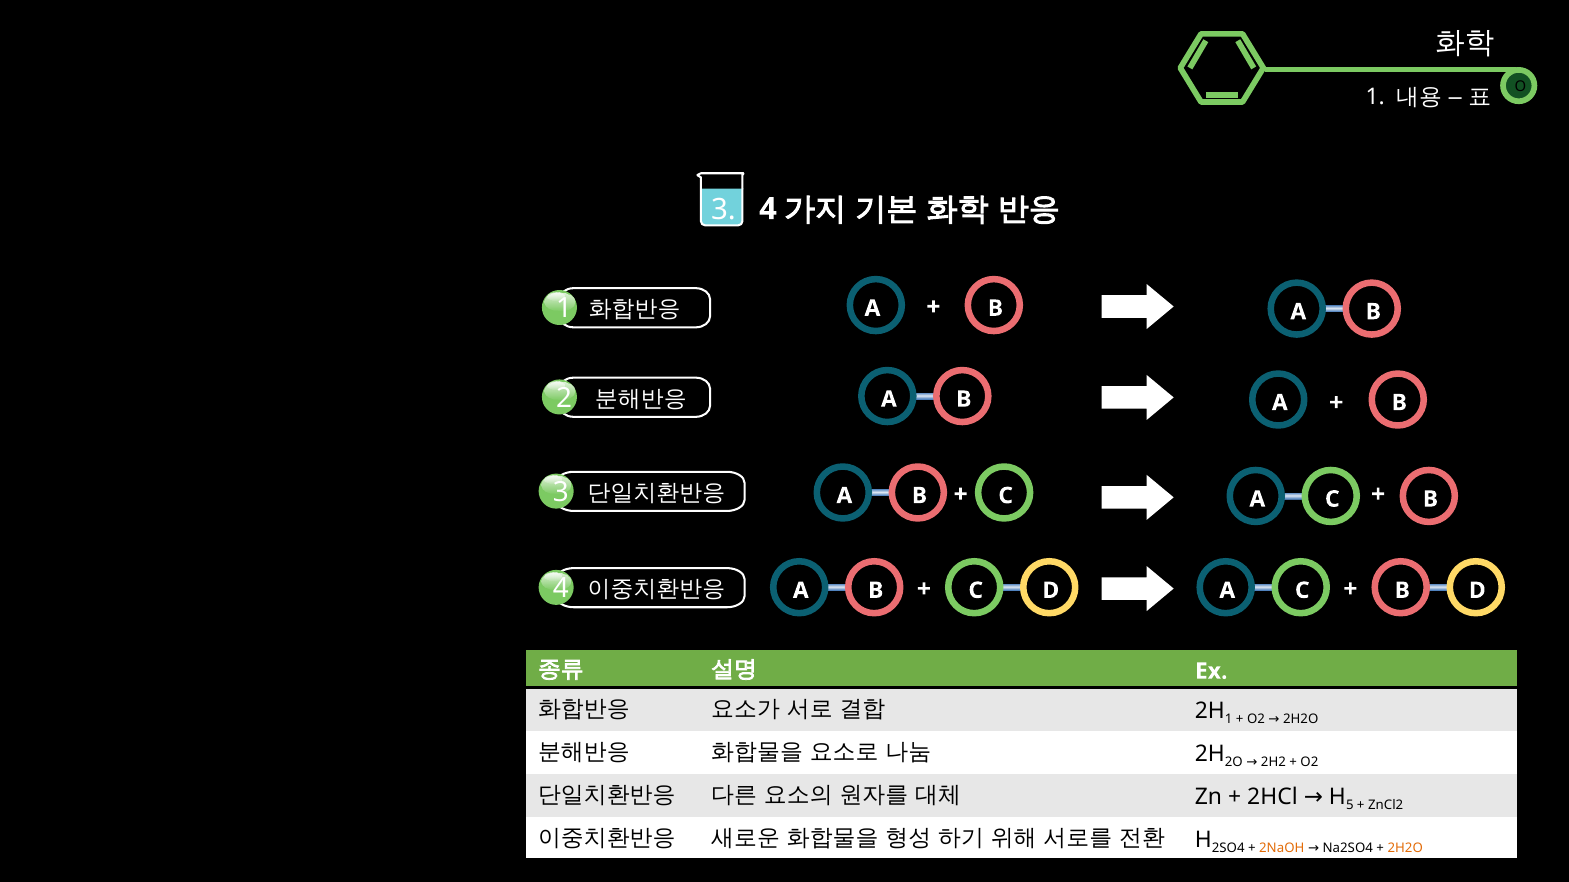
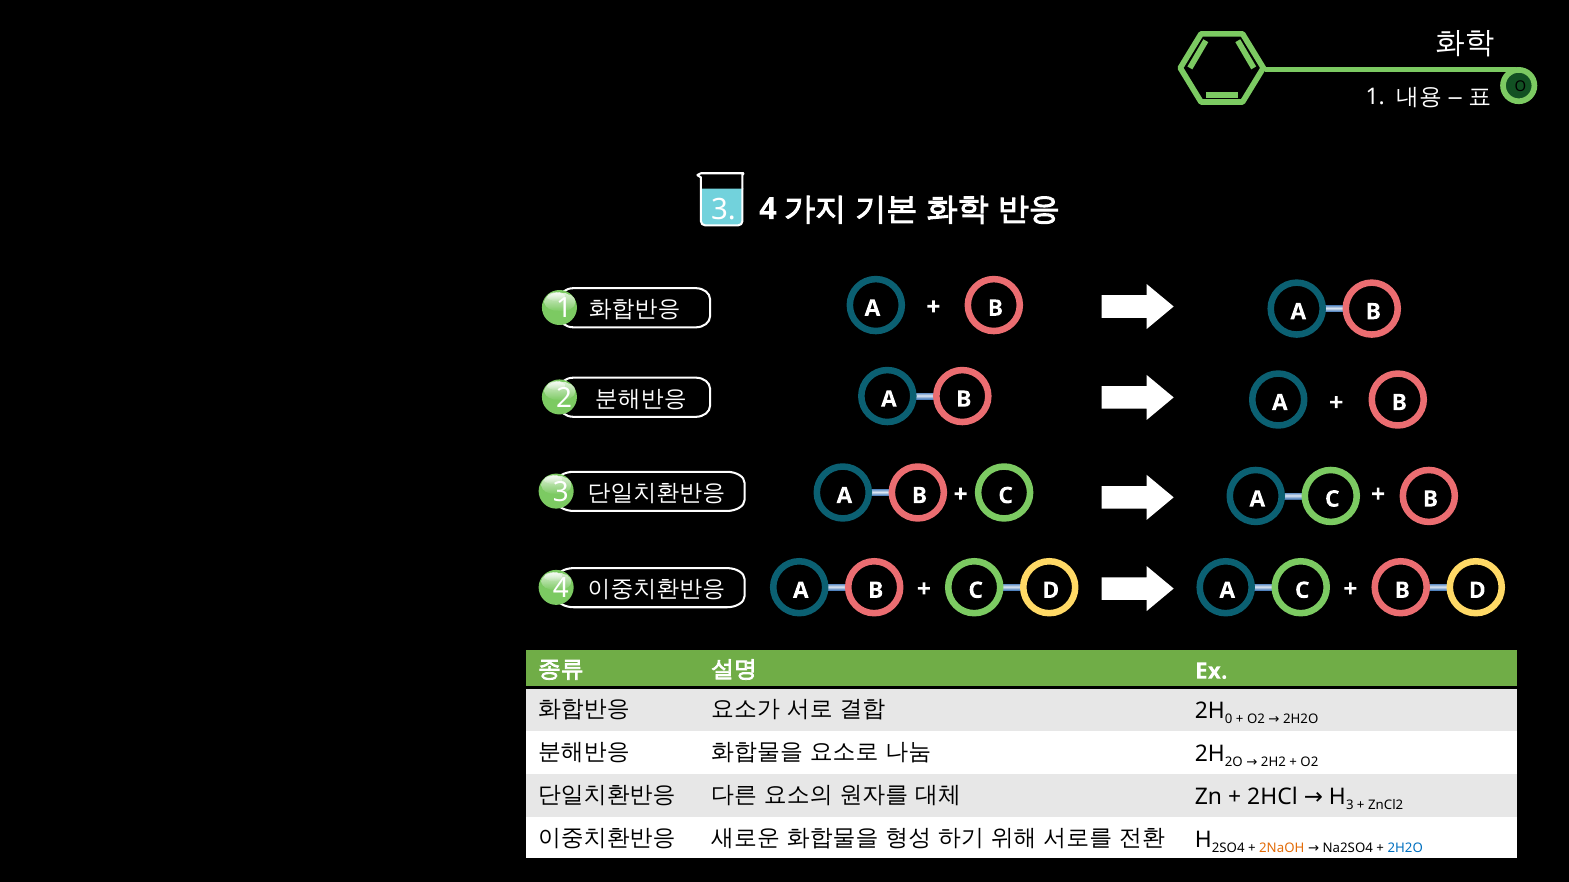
1 at (1229, 720): 1 -> 0
5 at (1350, 806): 5 -> 3
2H2O at (1405, 849) colour: orange -> blue
